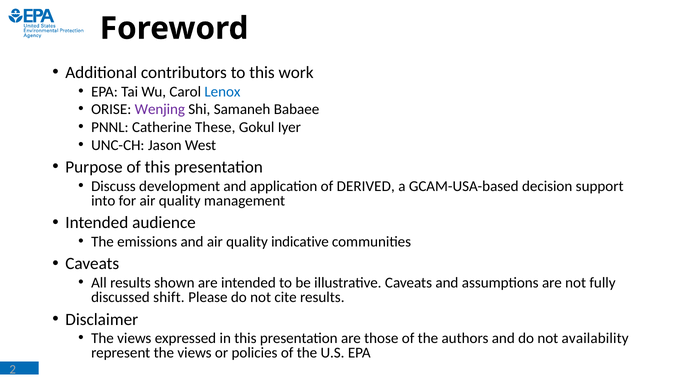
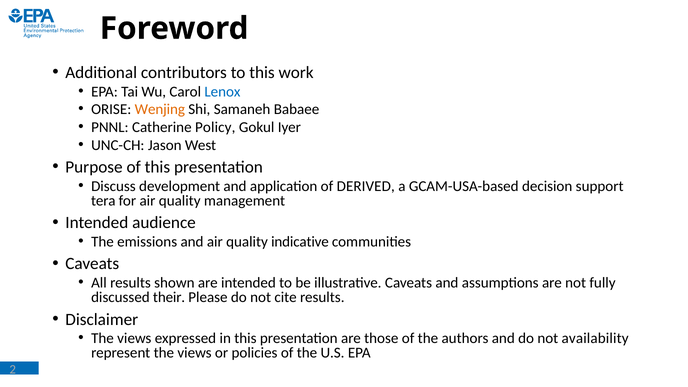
Wenjing colour: purple -> orange
These: These -> Policy
into: into -> tera
shift: shift -> their
